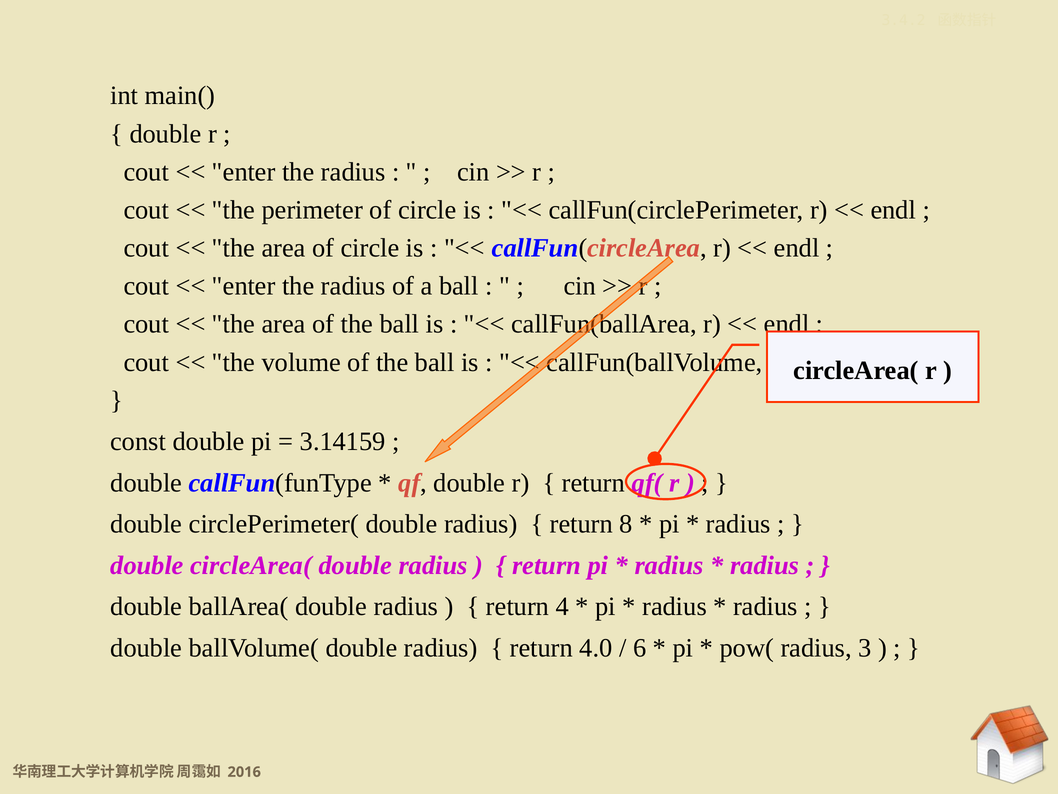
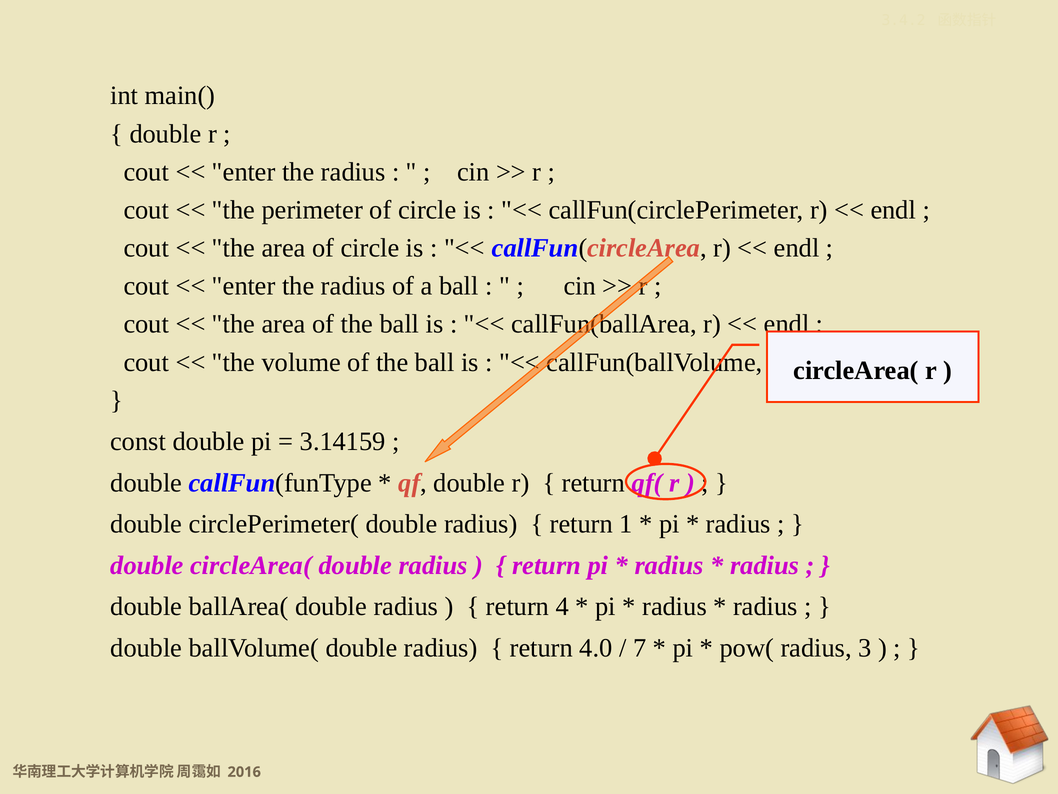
8: 8 -> 1
6: 6 -> 7
